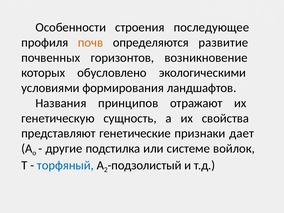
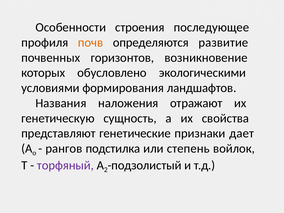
принципов: принципов -> наложения
другие: другие -> рангов
системе: системе -> степень
торфяный colour: blue -> purple
